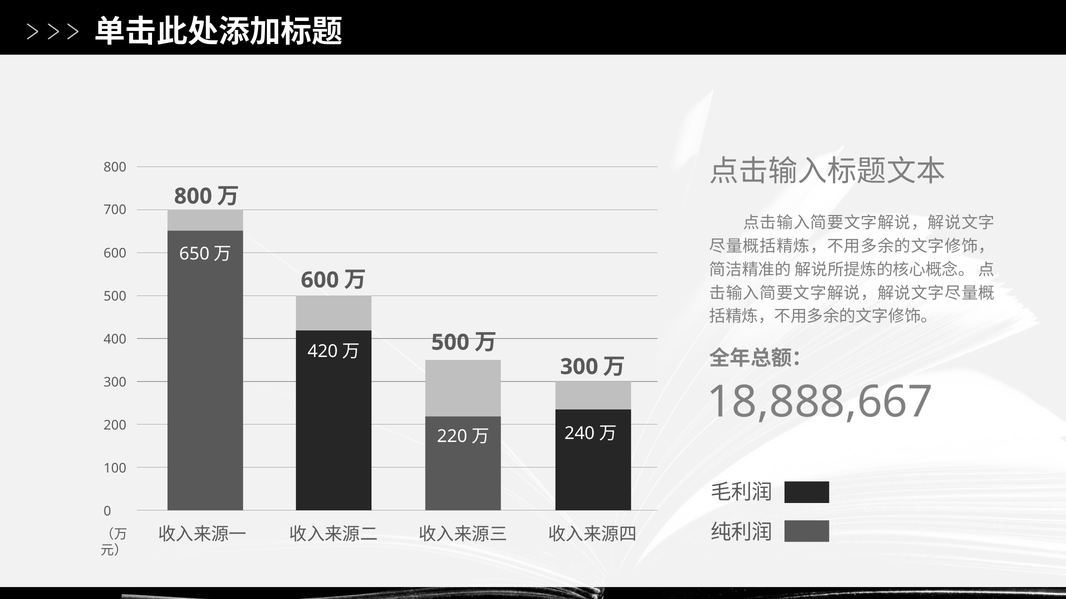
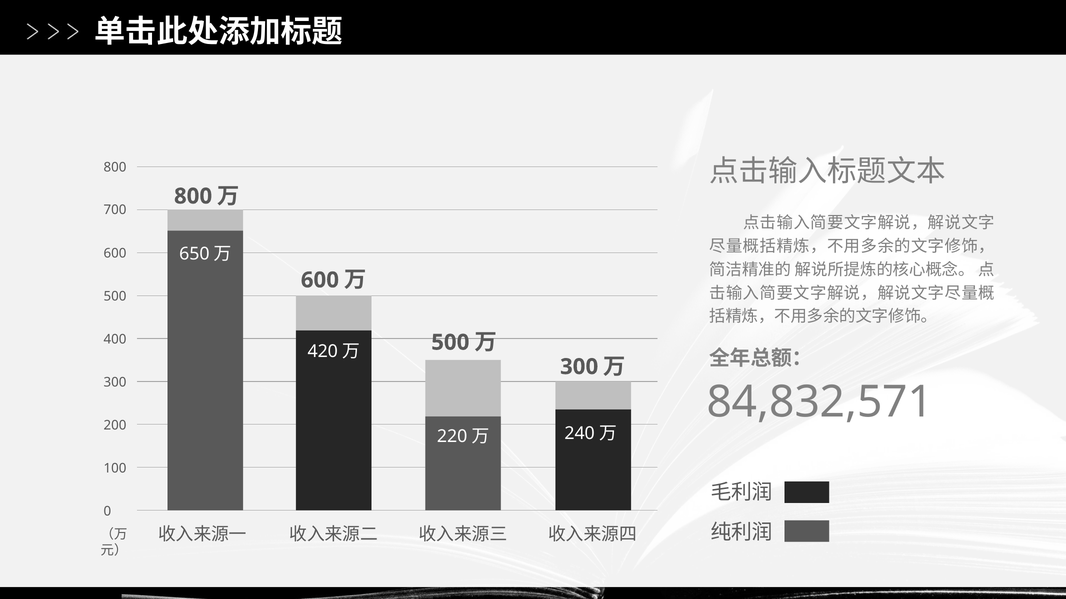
18,888,667: 18,888,667 -> 84,832,571
